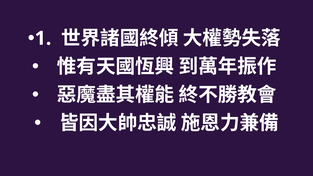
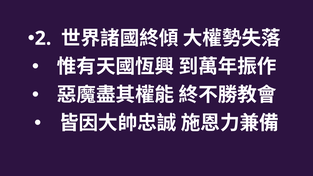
1: 1 -> 2
